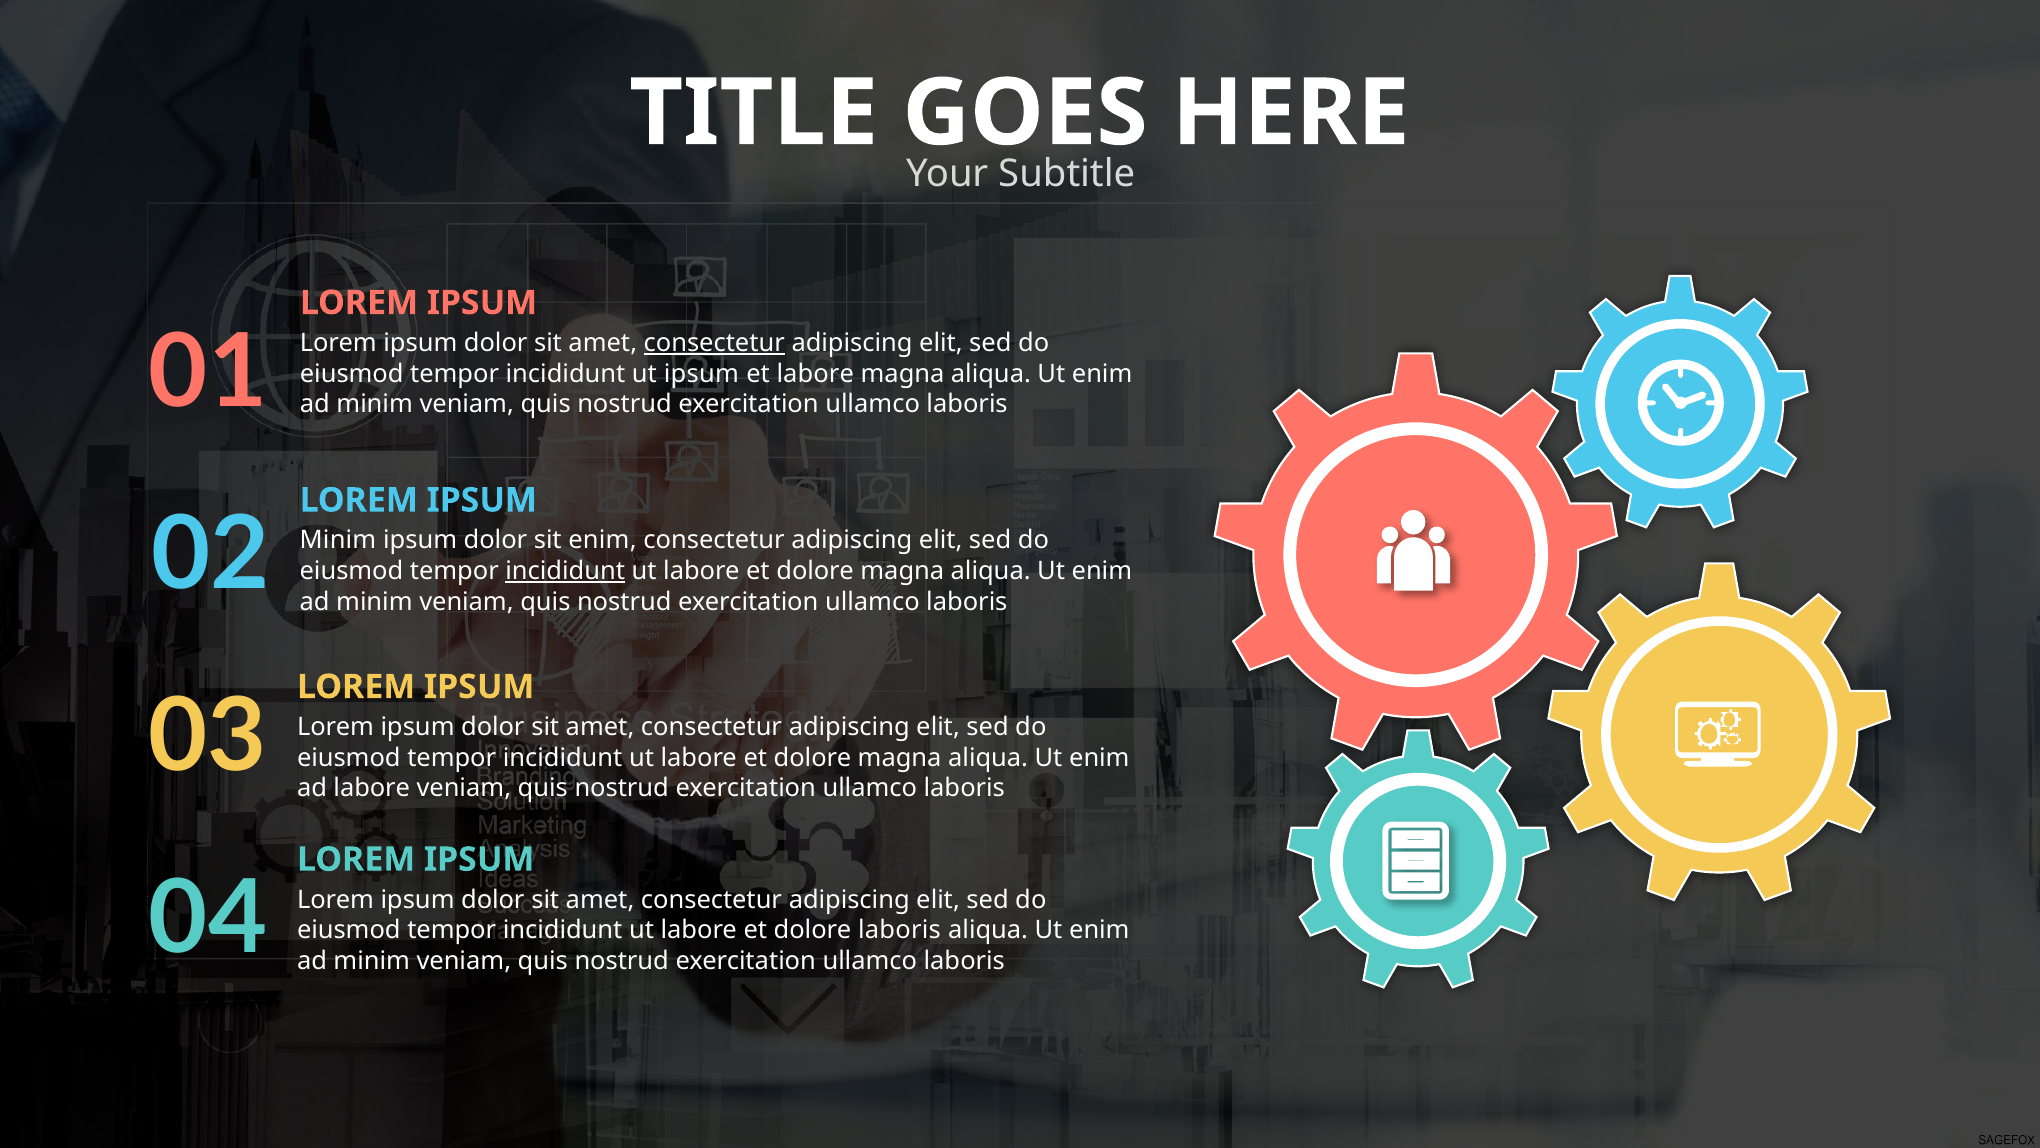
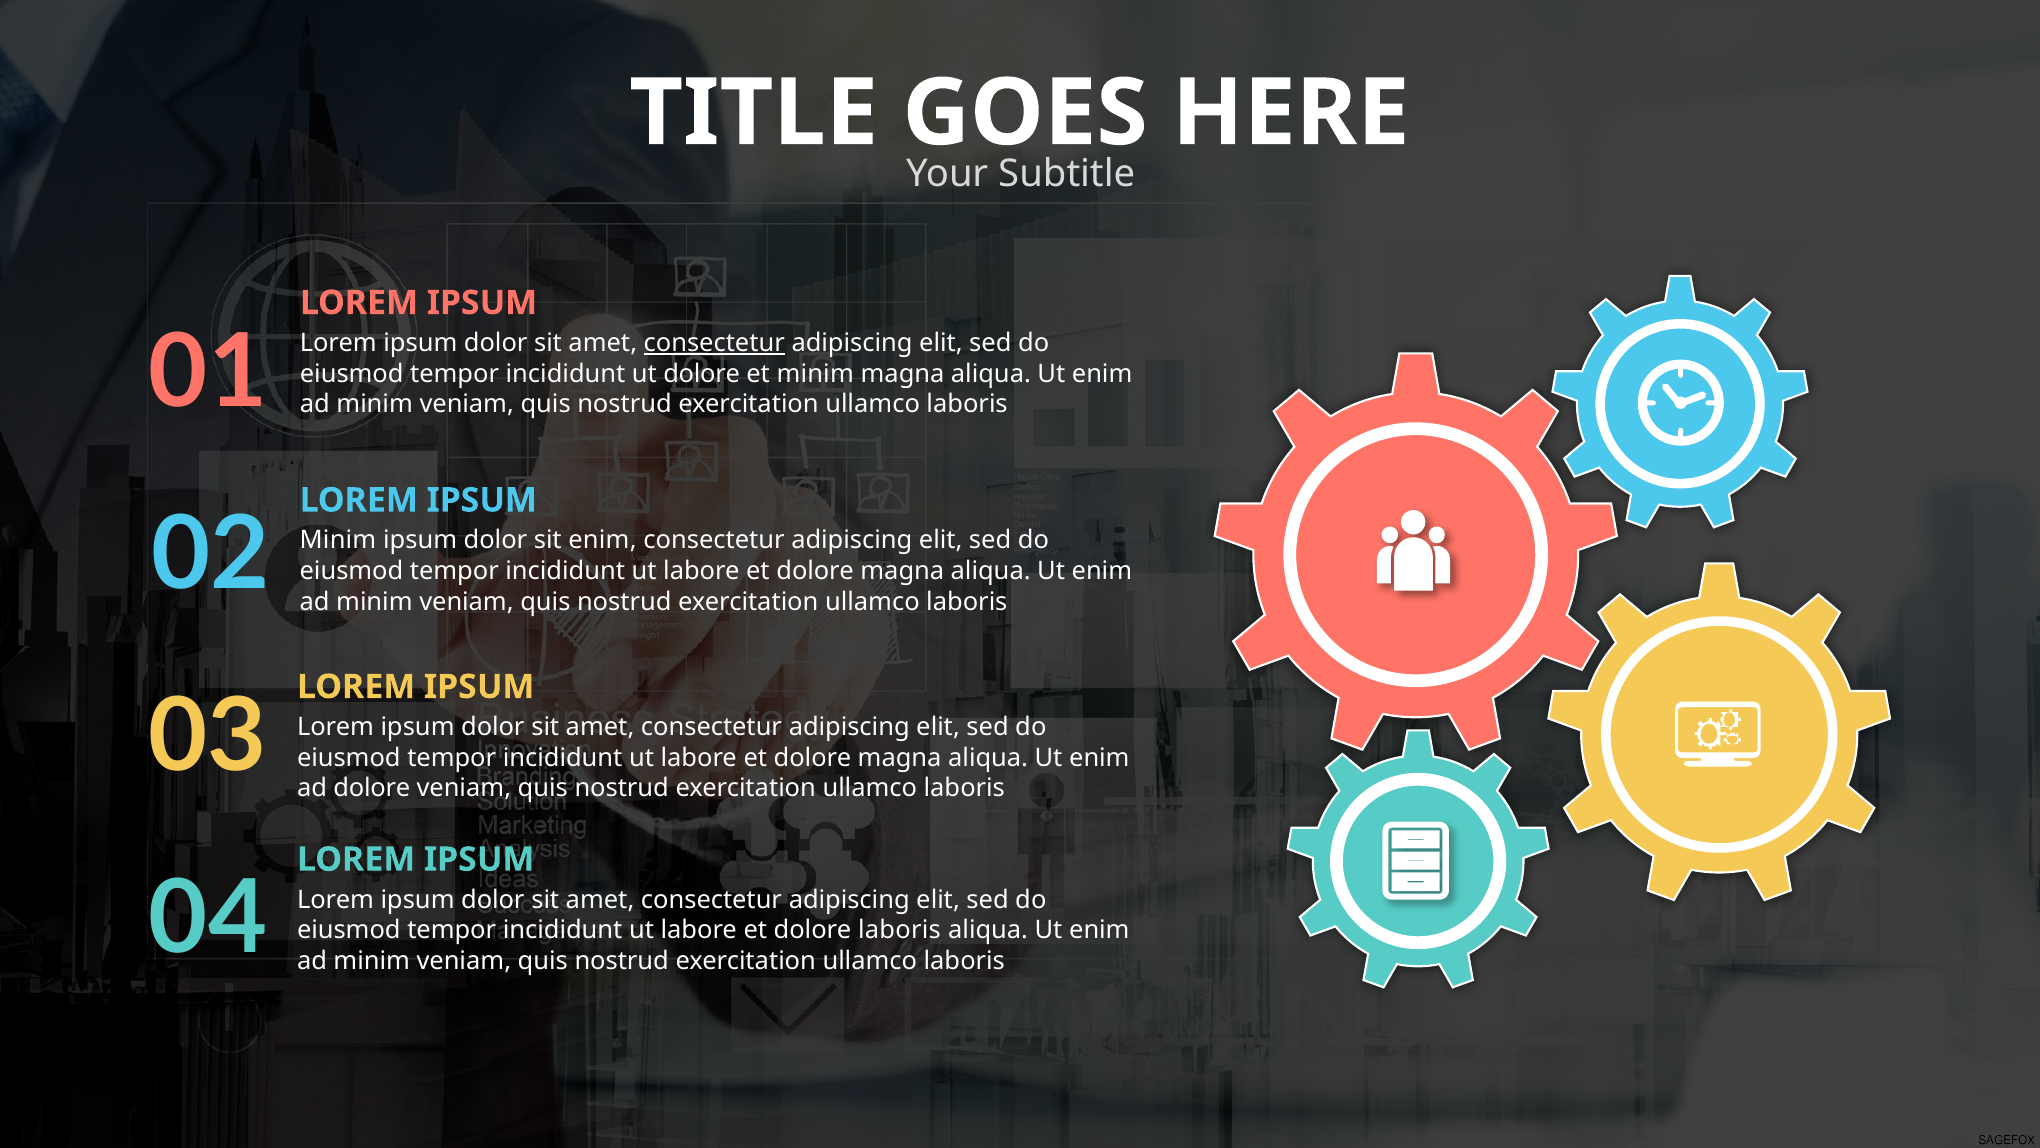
ut ipsum: ipsum -> dolore
et labore: labore -> minim
incididunt at (565, 571) underline: present -> none
ad labore: labore -> dolore
